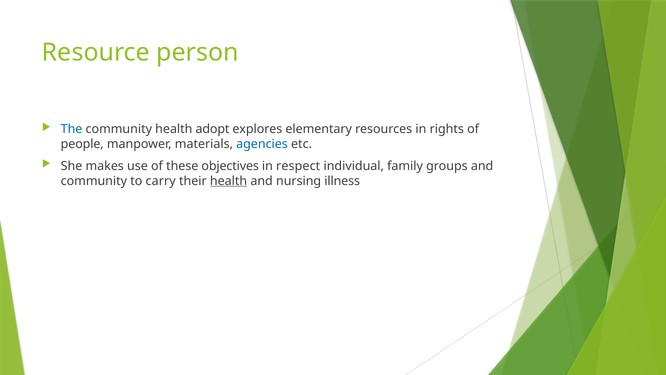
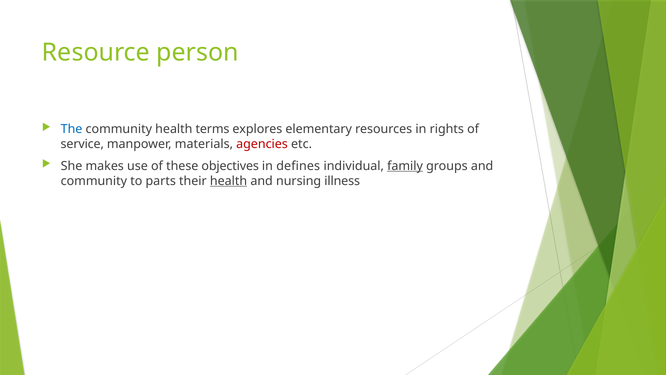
adopt: adopt -> terms
people: people -> service
agencies colour: blue -> red
respect: respect -> defines
family underline: none -> present
carry: carry -> parts
